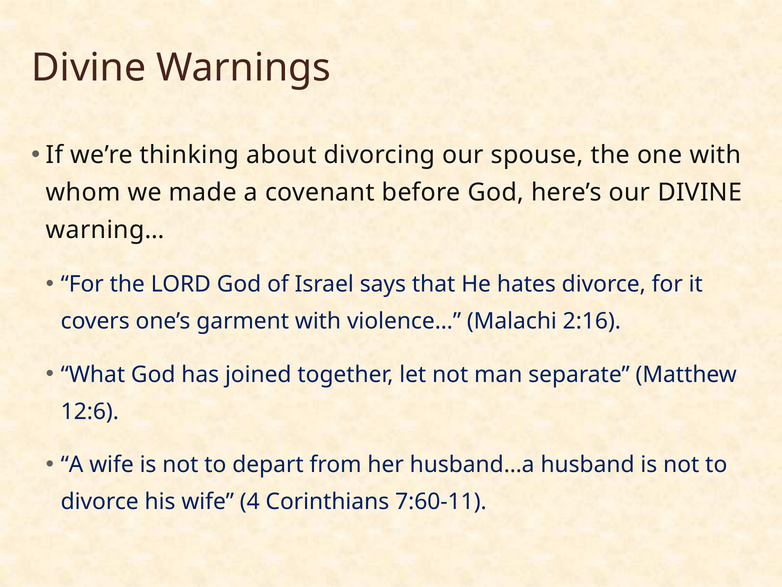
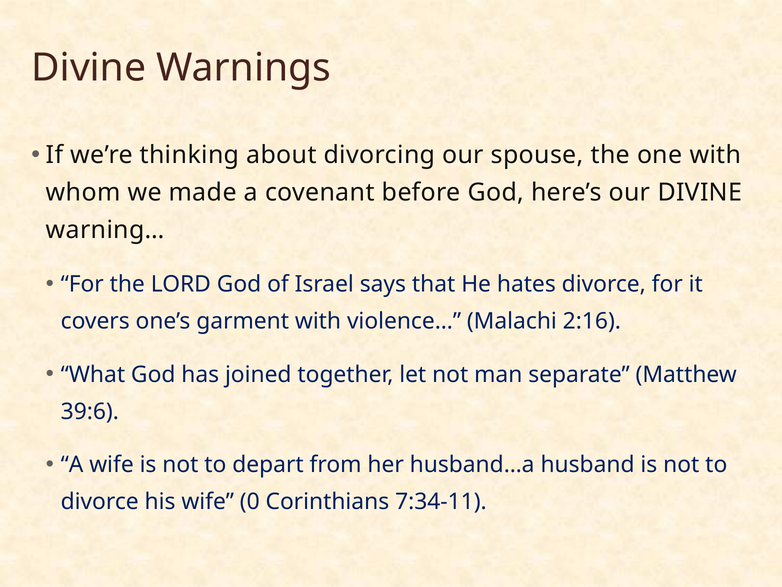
12:6: 12:6 -> 39:6
4: 4 -> 0
7:60-11: 7:60-11 -> 7:34-11
